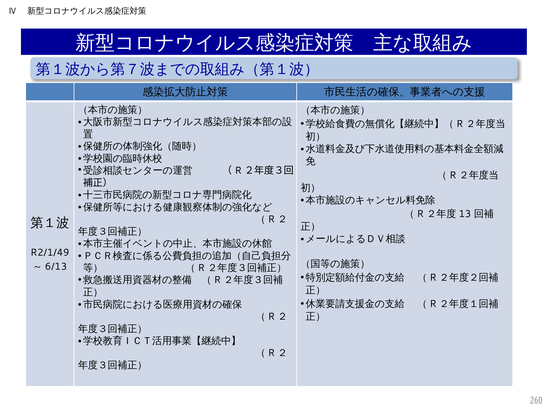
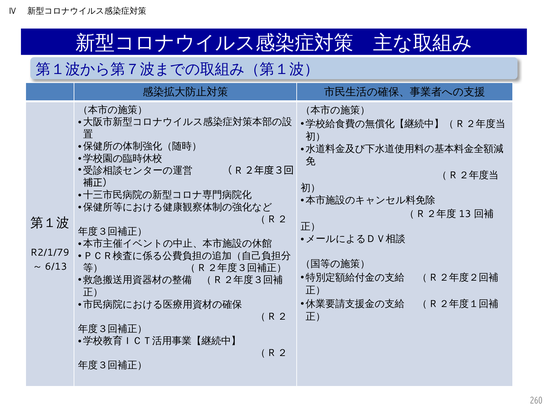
R2/1/49: R2/1/49 -> R2/1/79
